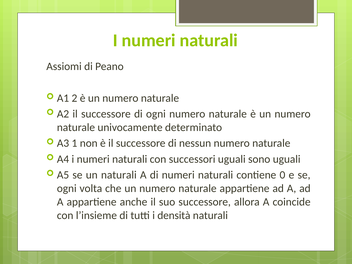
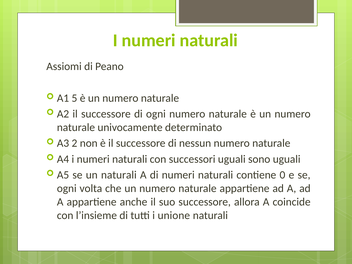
2: 2 -> 5
1: 1 -> 2
densità: densità -> unione
